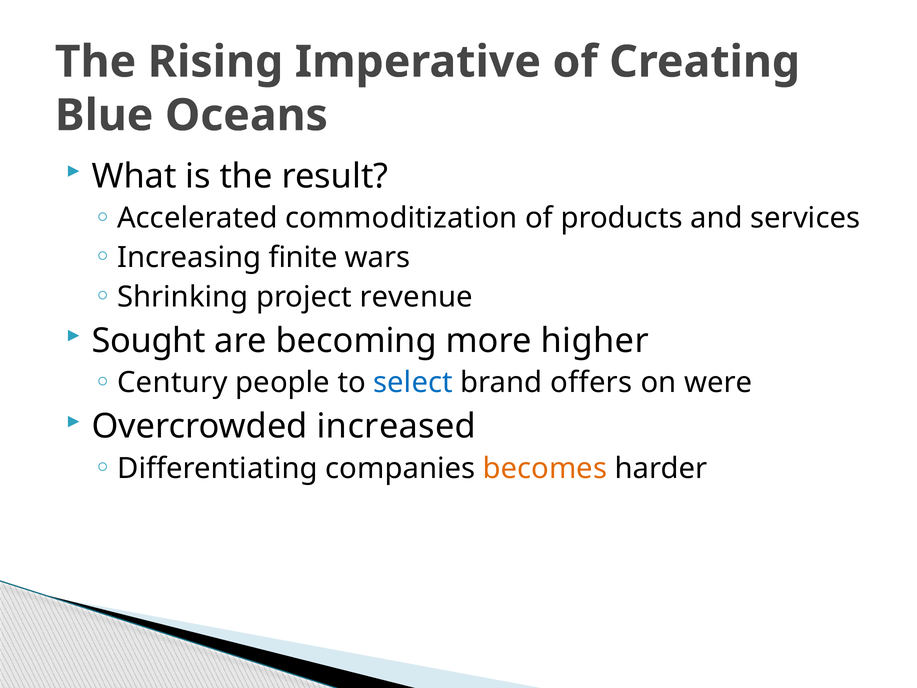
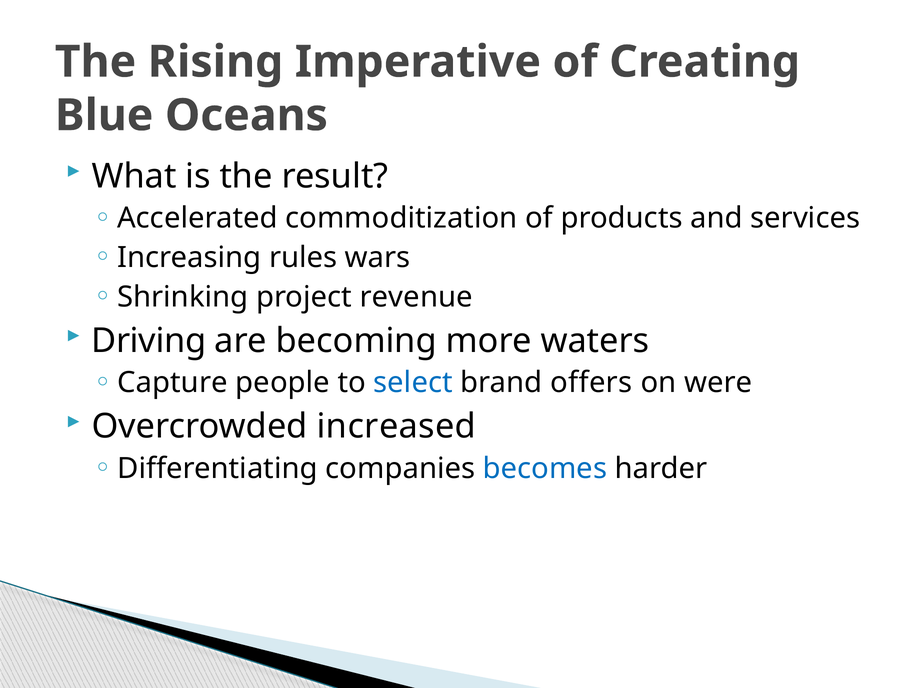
finite: finite -> rules
Sought: Sought -> Driving
higher: higher -> waters
Century: Century -> Capture
becomes colour: orange -> blue
